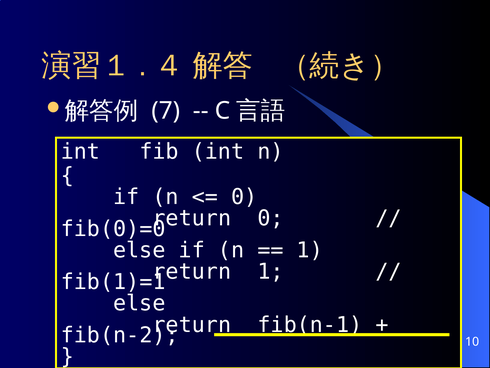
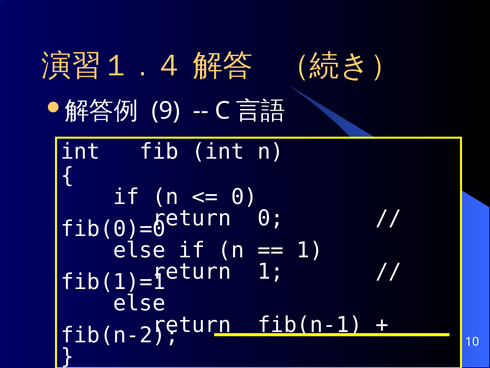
7: 7 -> 9
